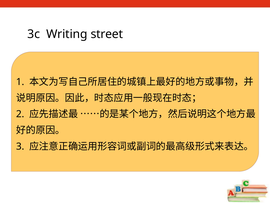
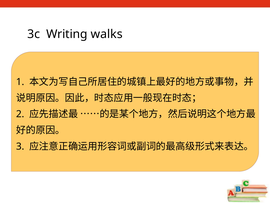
street: street -> walks
